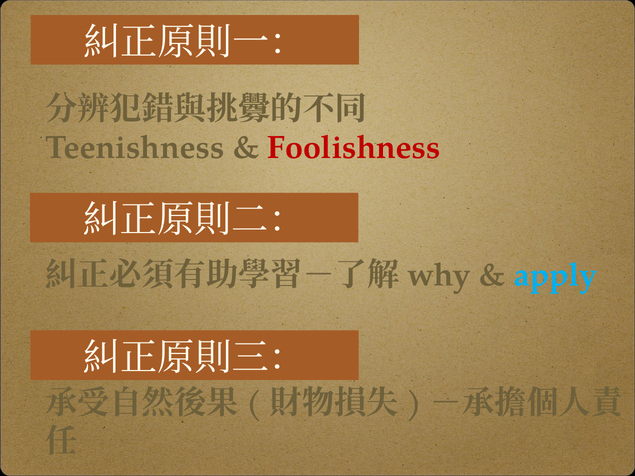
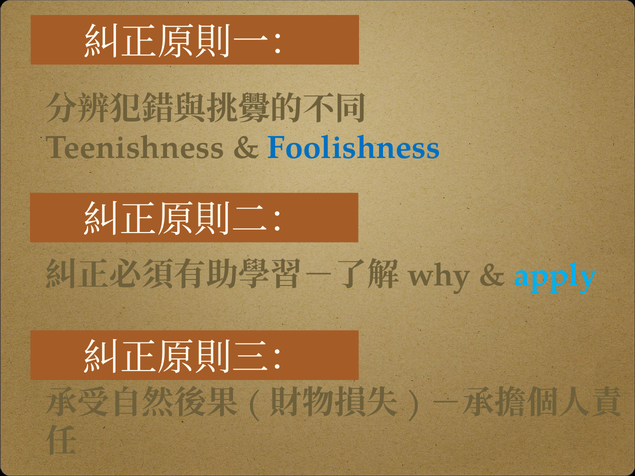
Foolishness colour: red -> blue
